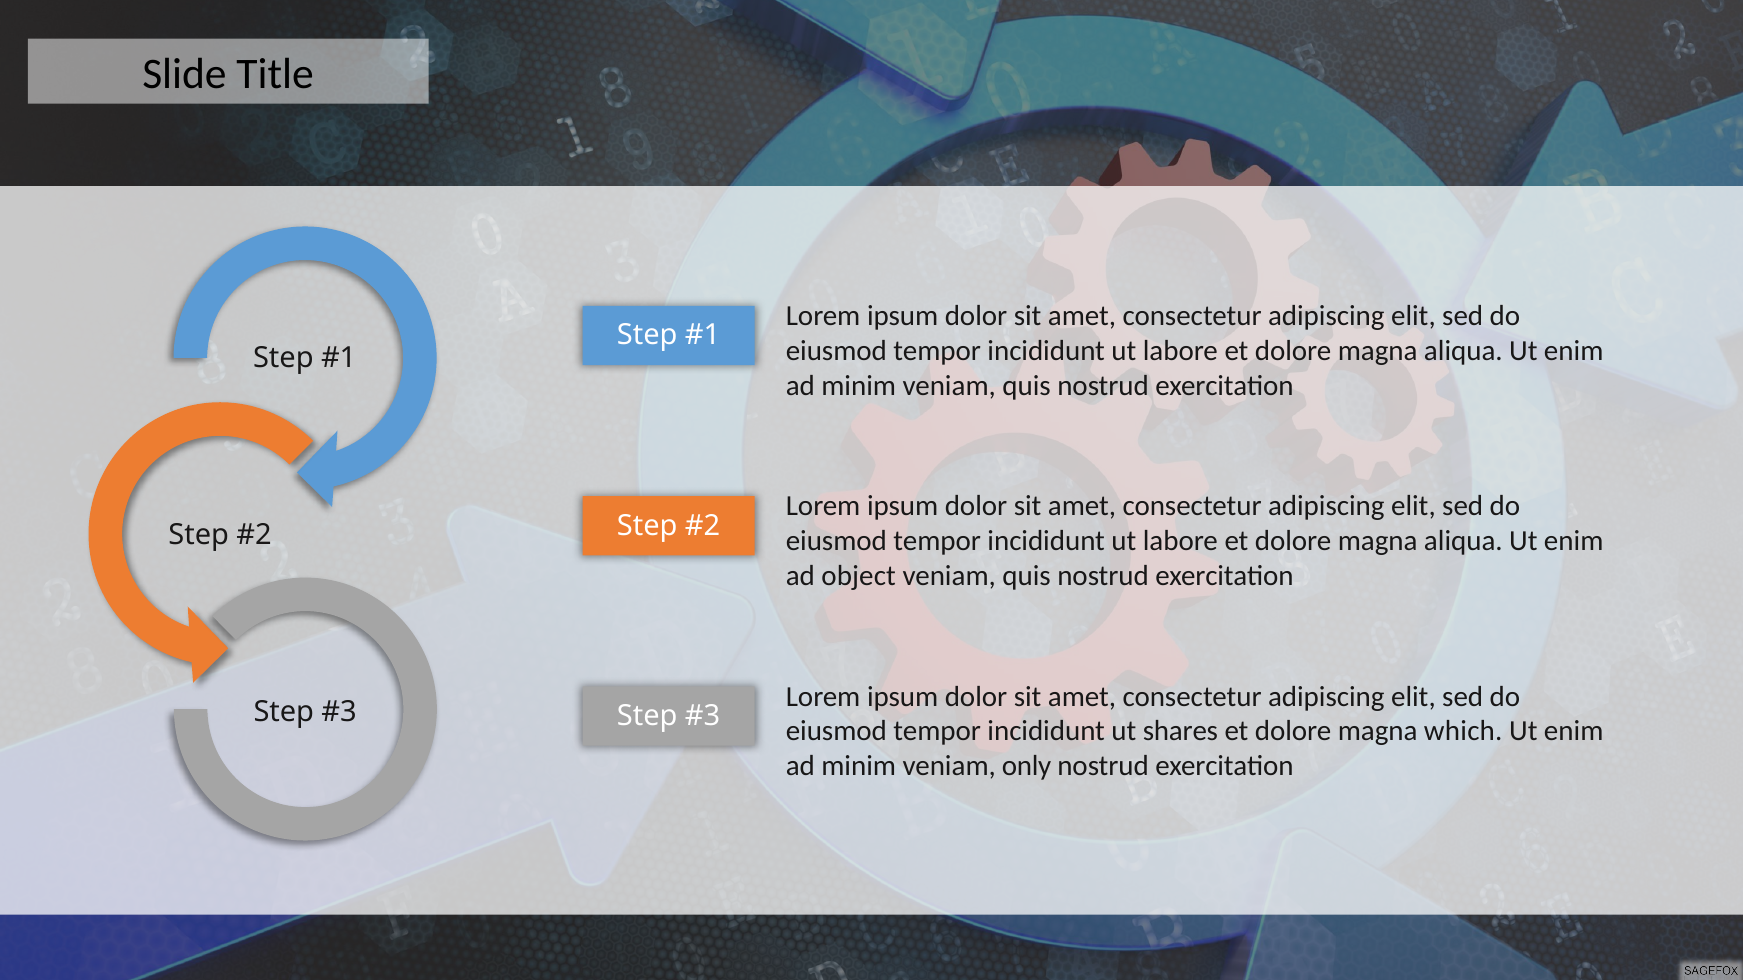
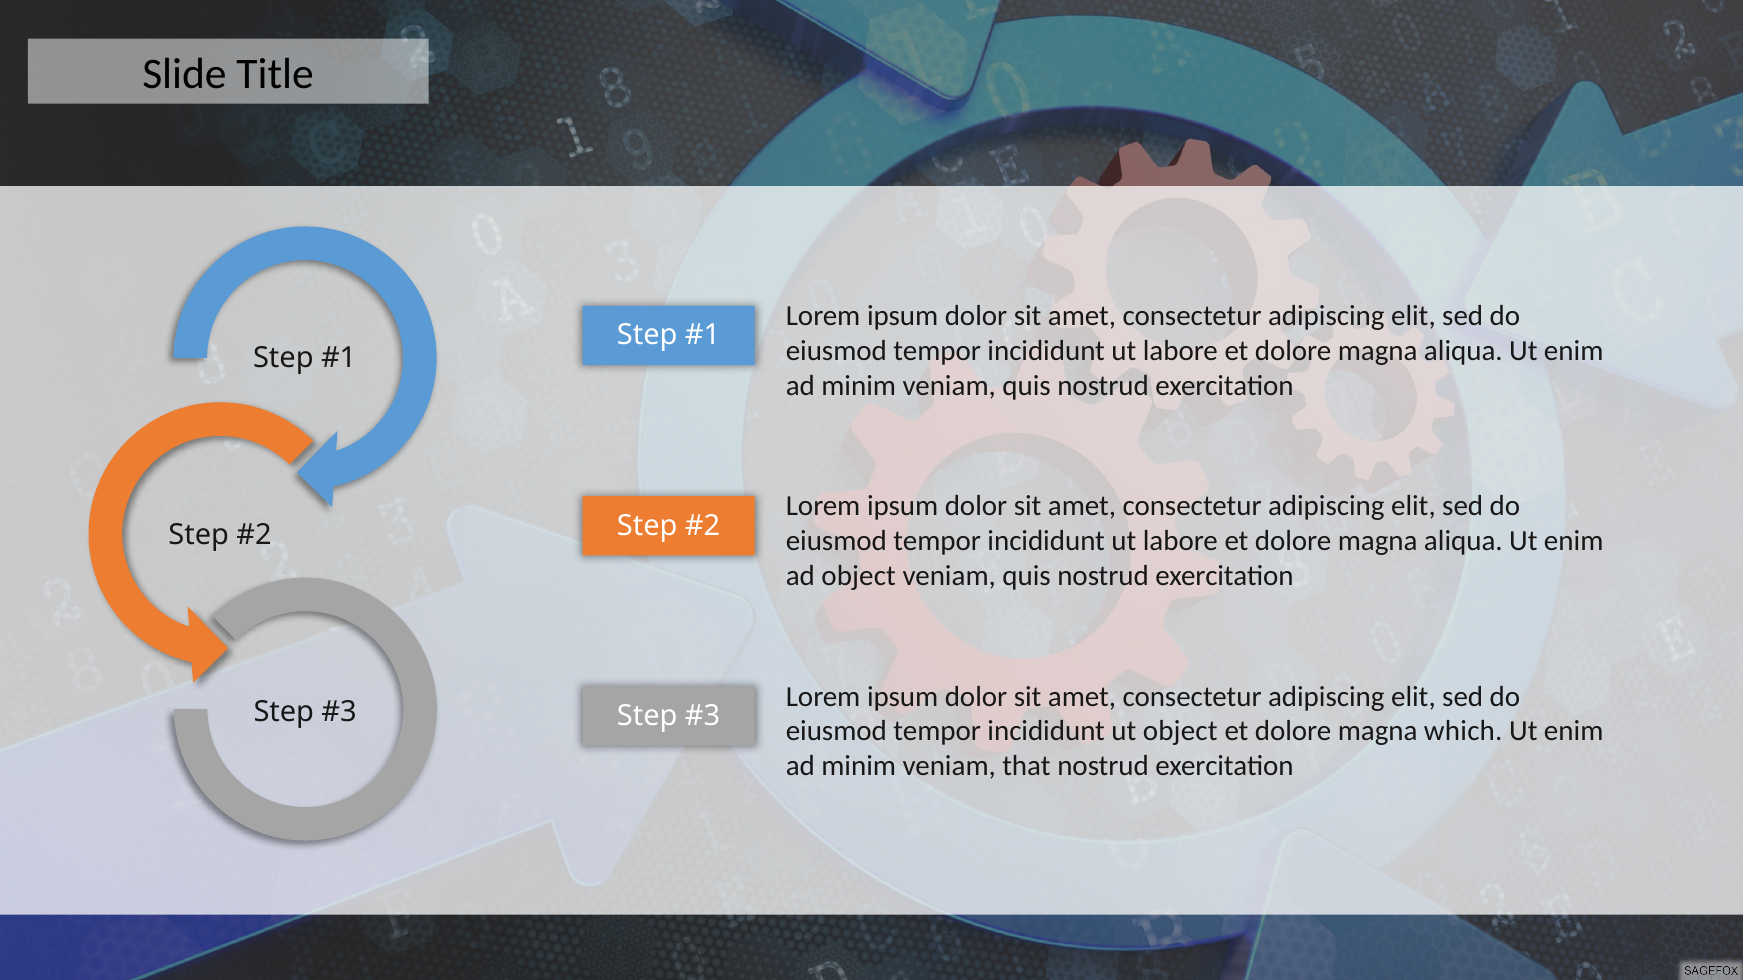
ut shares: shares -> object
only: only -> that
